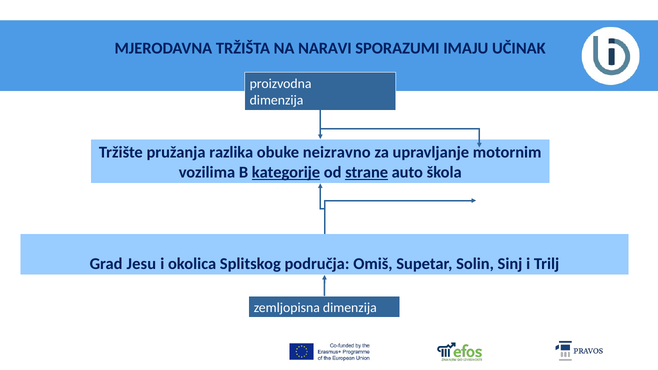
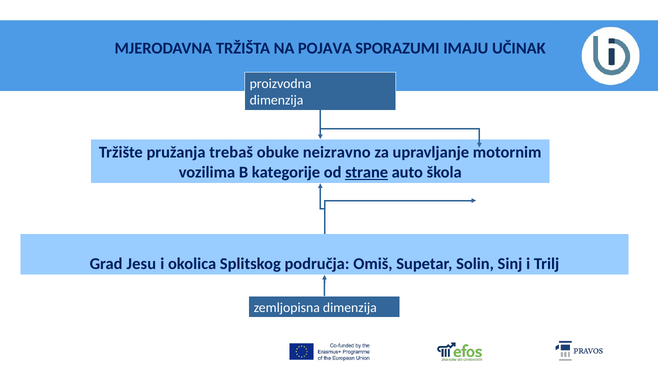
NARAVI: NARAVI -> POJAVA
razlika: razlika -> trebaš
kategorije underline: present -> none
